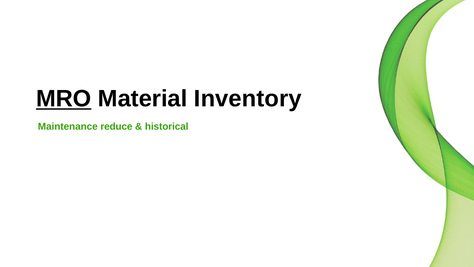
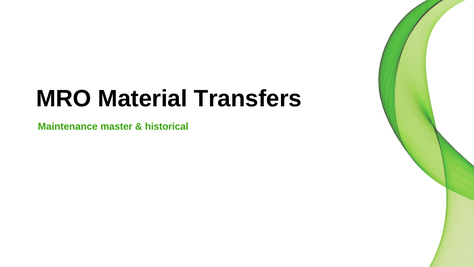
MRO underline: present -> none
Inventory: Inventory -> Transfers
reduce: reduce -> master
